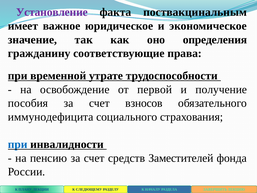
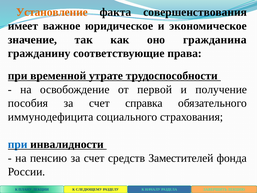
Установление colour: purple -> orange
поствакцинальным: поствакцинальным -> совершенствования
определения: определения -> гражданина
взносов: взносов -> справка
